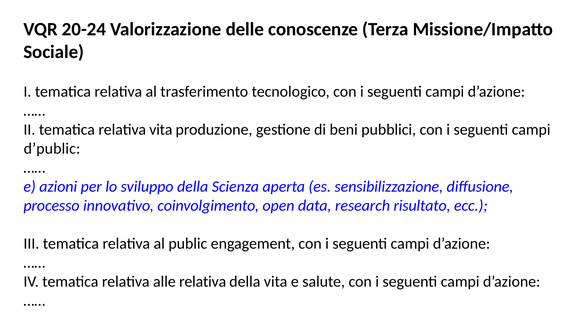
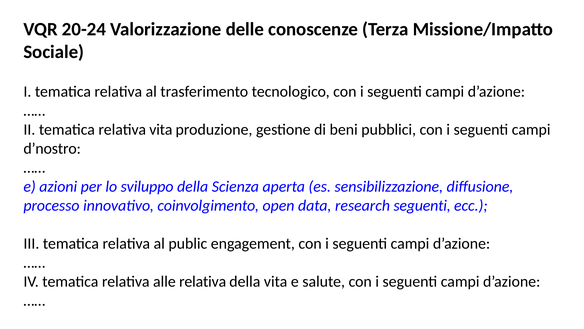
d’public: d’public -> d’nostro
research risultato: risultato -> seguenti
